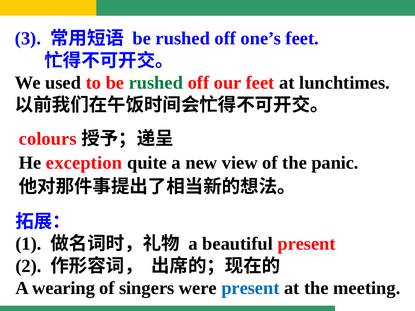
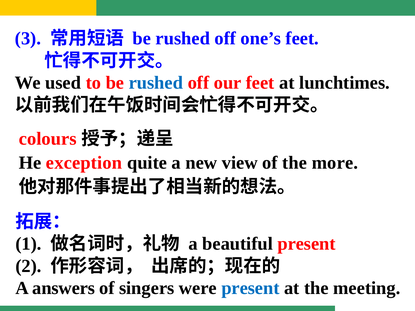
rushed at (156, 83) colour: green -> blue
panic: panic -> more
wearing: wearing -> answers
